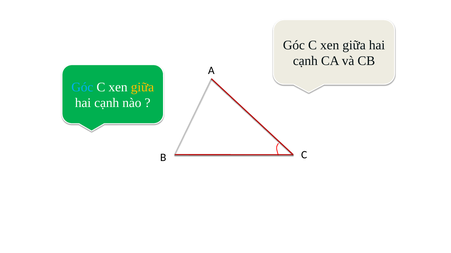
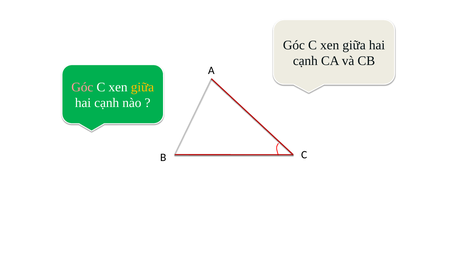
Góc at (82, 87) colour: light blue -> pink
